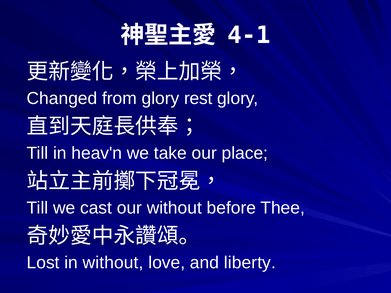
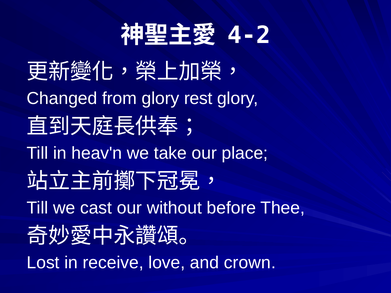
4-1: 4-1 -> 4-2
in without: without -> receive
liberty: liberty -> crown
